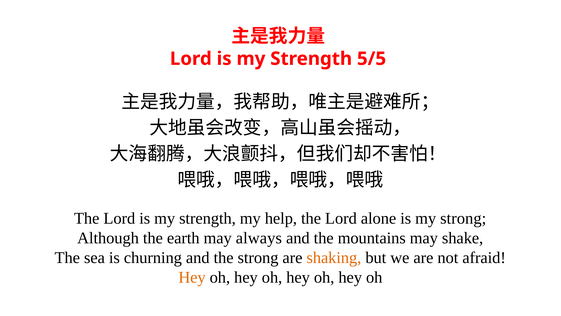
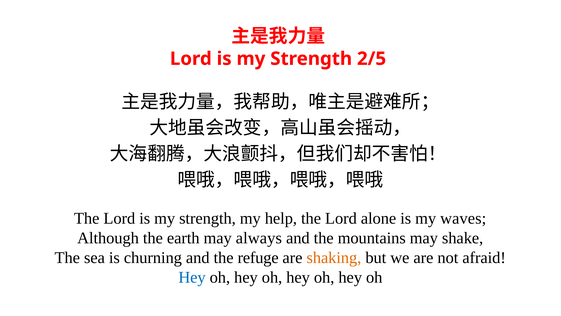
5/5: 5/5 -> 2/5
my strong: strong -> waves
the strong: strong -> refuge
Hey at (192, 277) colour: orange -> blue
